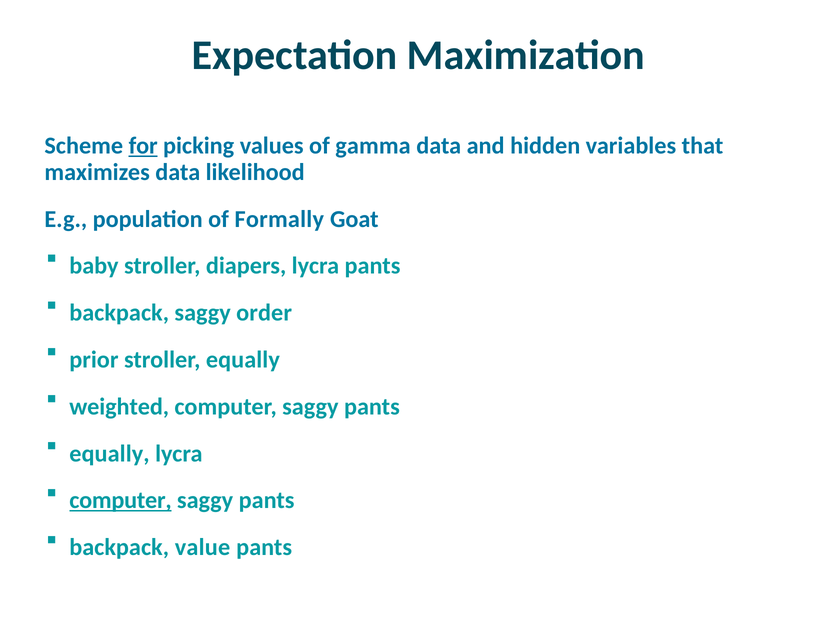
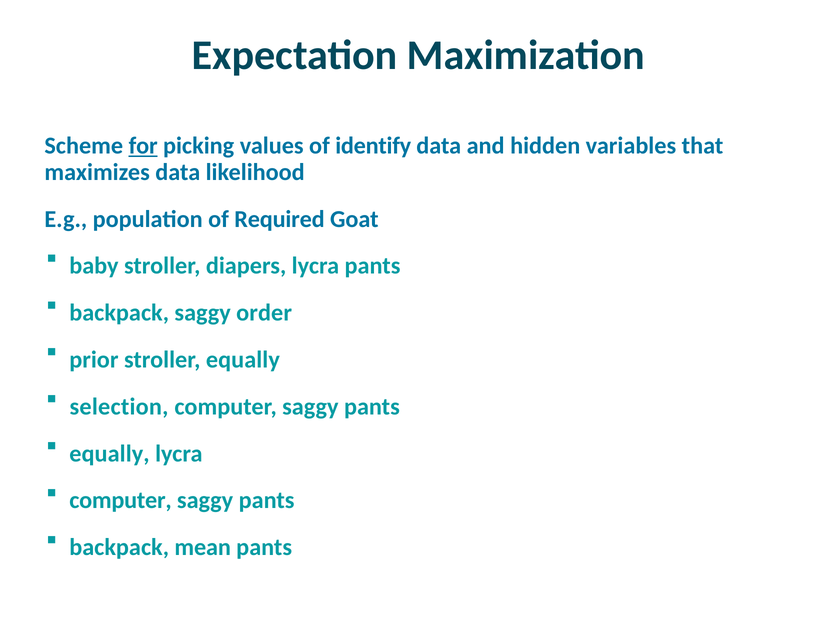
gamma: gamma -> identify
Formally: Formally -> Required
weighted: weighted -> selection
computer at (120, 500) underline: present -> none
value: value -> mean
